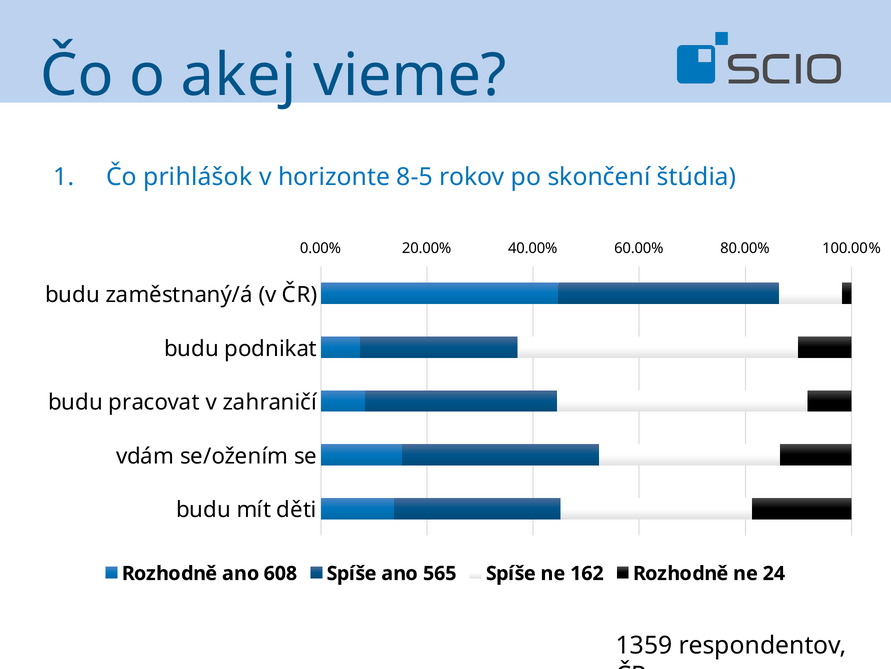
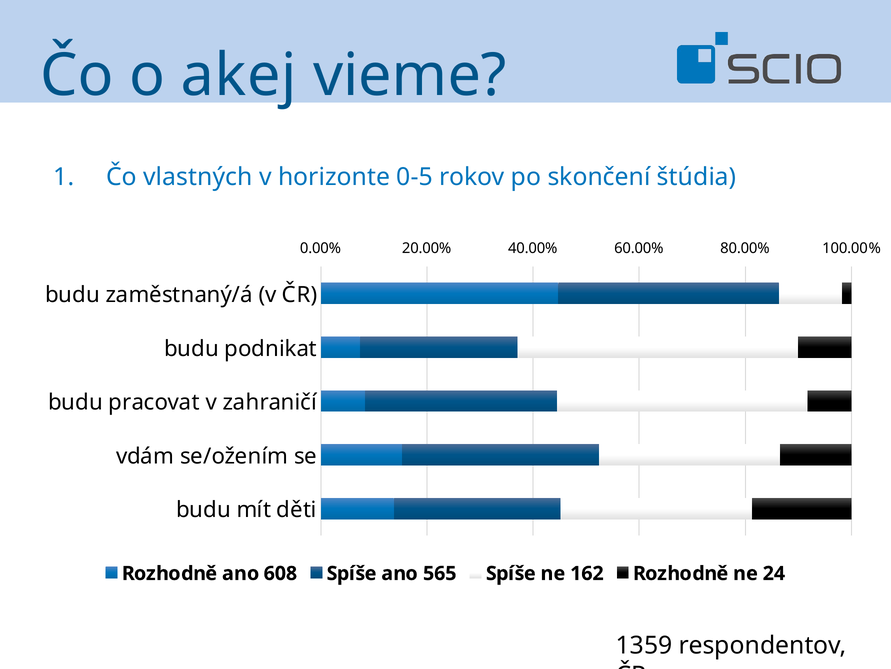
prihlášok: prihlášok -> vlastných
8-5: 8-5 -> 0-5
